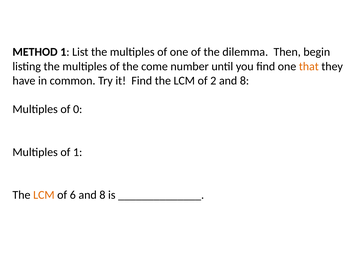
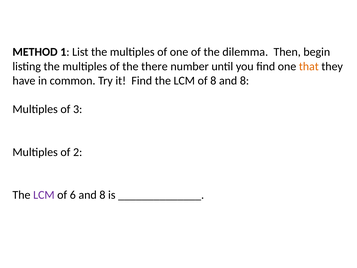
come: come -> there
of 2: 2 -> 8
0: 0 -> 3
of 1: 1 -> 2
LCM at (44, 195) colour: orange -> purple
